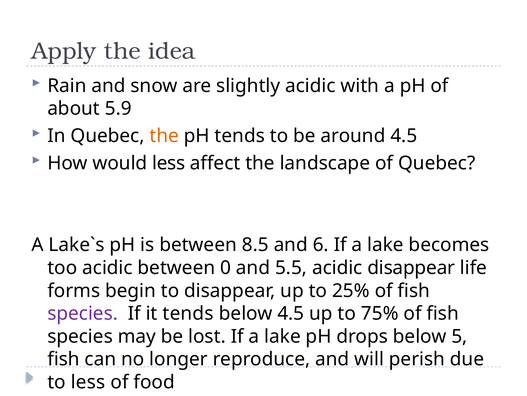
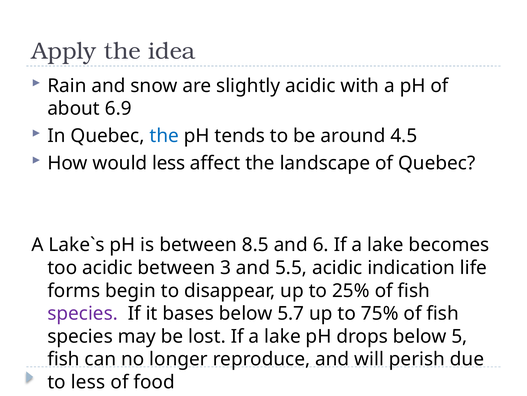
5.9: 5.9 -> 6.9
the at (164, 136) colour: orange -> blue
0: 0 -> 3
acidic disappear: disappear -> indication
it tends: tends -> bases
below 4.5: 4.5 -> 5.7
